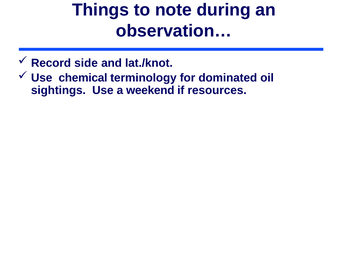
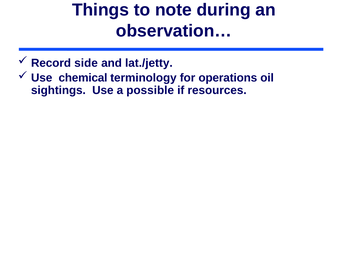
lat./knot: lat./knot -> lat./jetty
dominated: dominated -> operations
weekend: weekend -> possible
